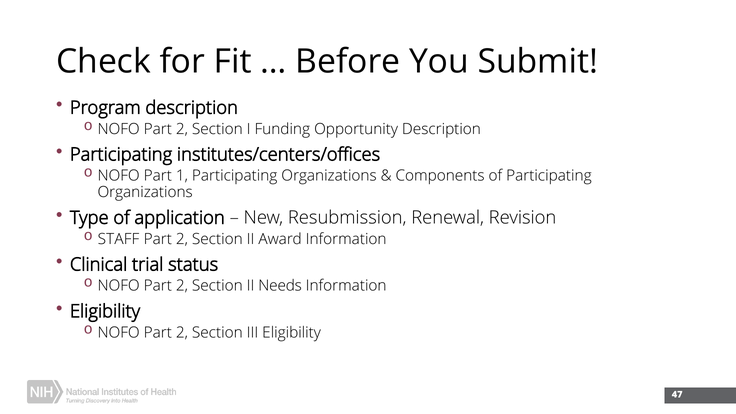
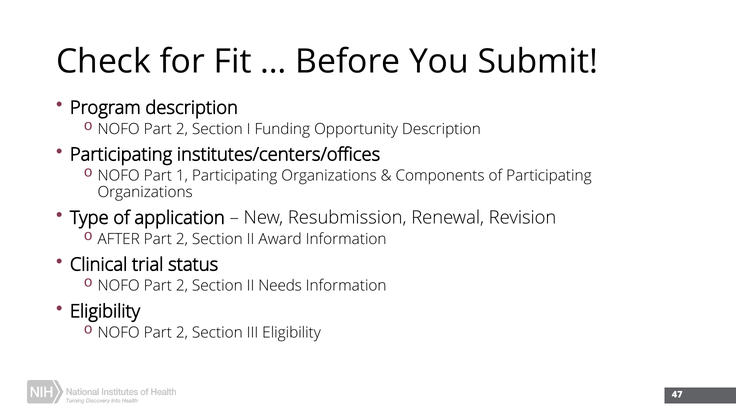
STAFF: STAFF -> AFTER
